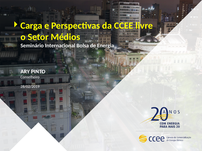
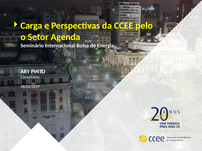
livre: livre -> pelo
Médios: Médios -> Agenda
